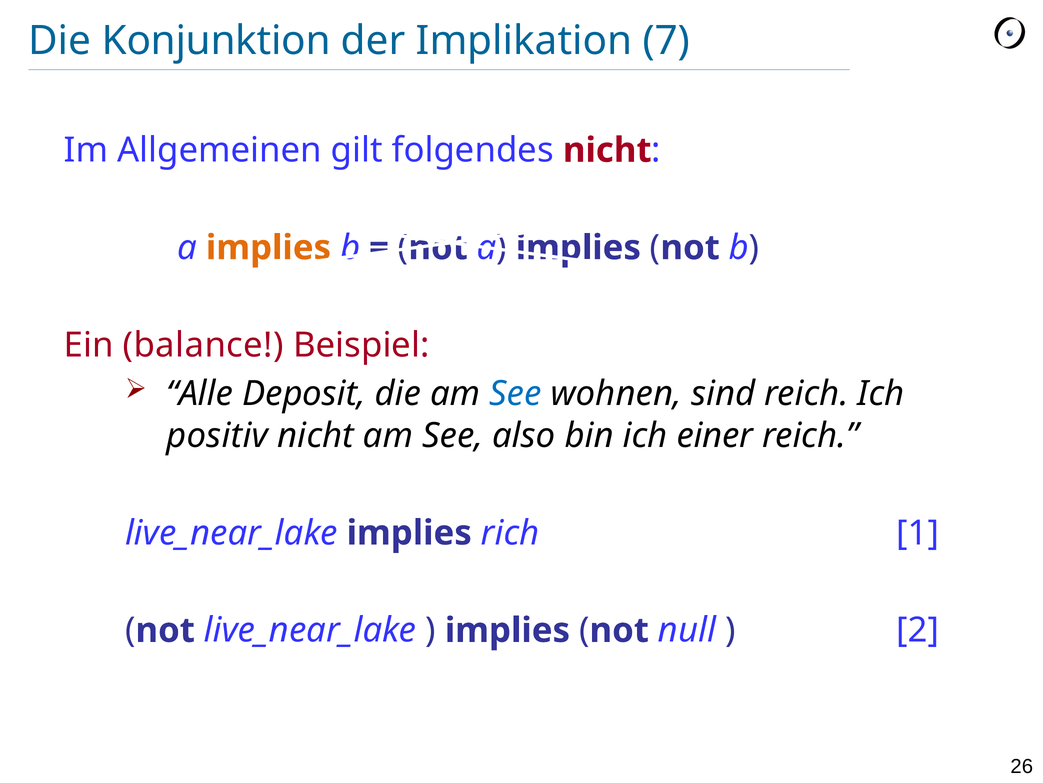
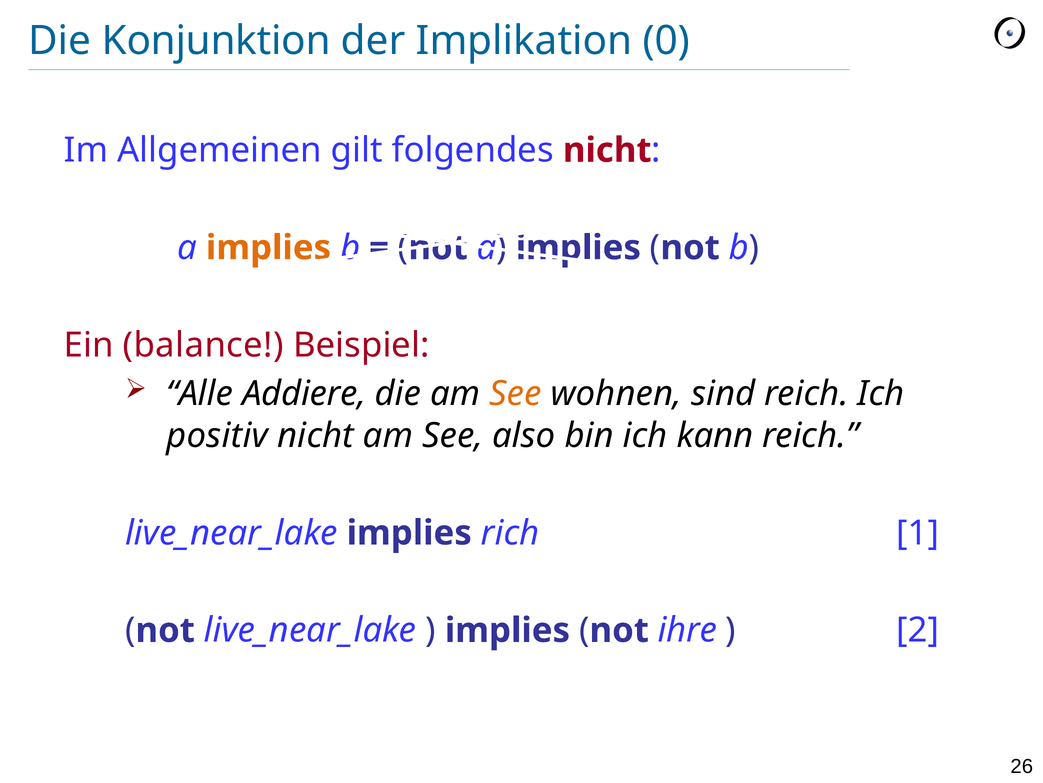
7: 7 -> 0
Deposit: Deposit -> Addiere
See at (515, 393) colour: blue -> orange
einer: einer -> kann
null: null -> ihre
